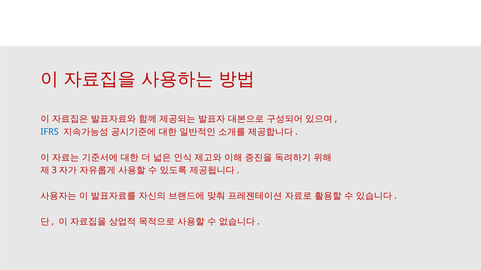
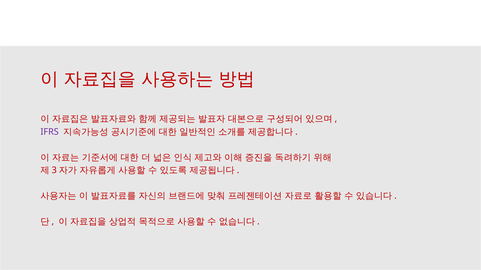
IFRS colour: blue -> purple
